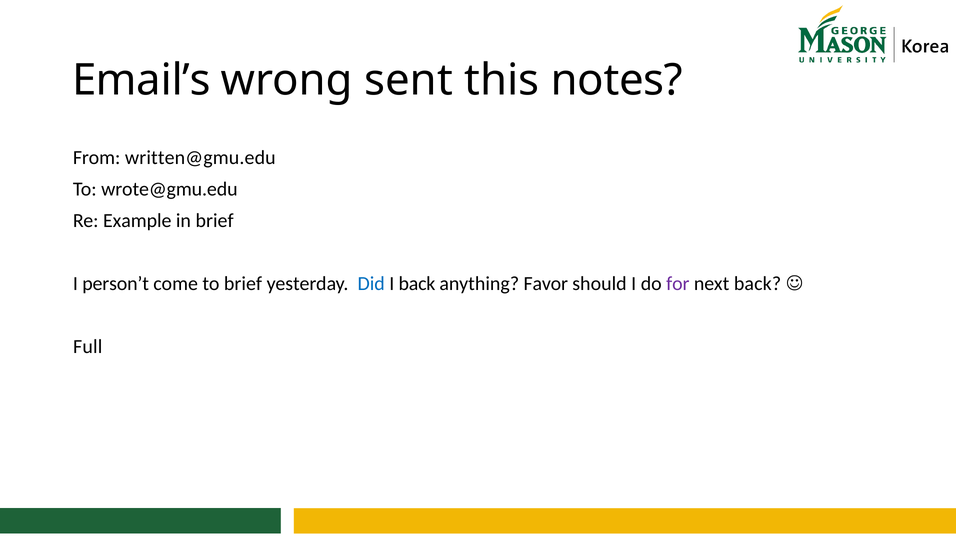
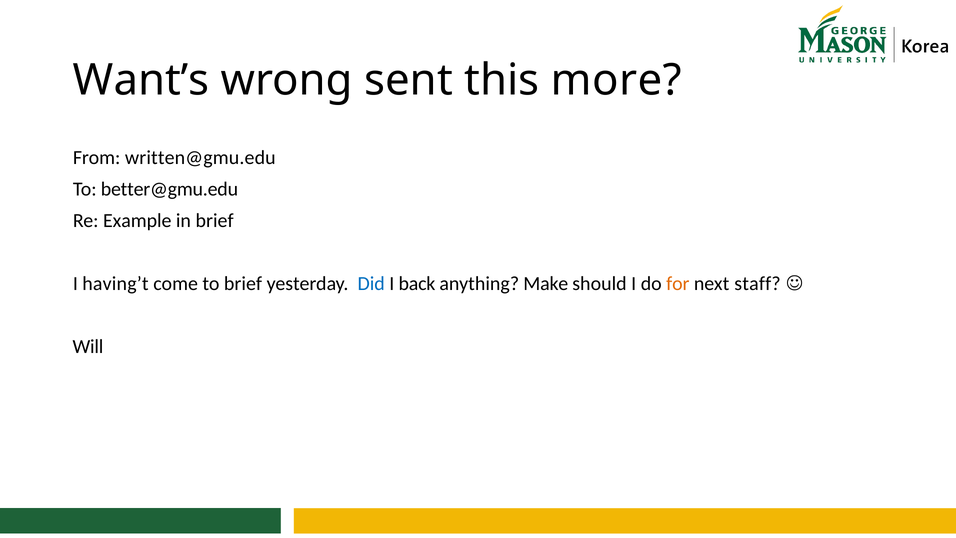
Email’s: Email’s -> Want’s
notes: notes -> more
wrote@gmu.edu: wrote@gmu.edu -> better@gmu.edu
person’t: person’t -> having’t
Favor: Favor -> Make
for colour: purple -> orange
next back: back -> staff
Full: Full -> Will
